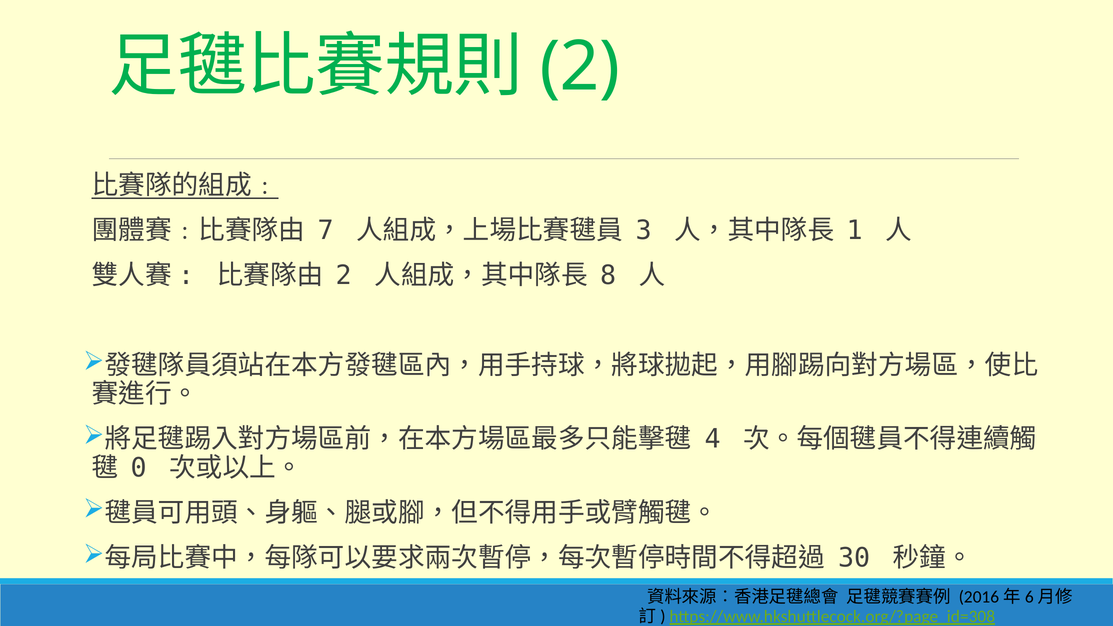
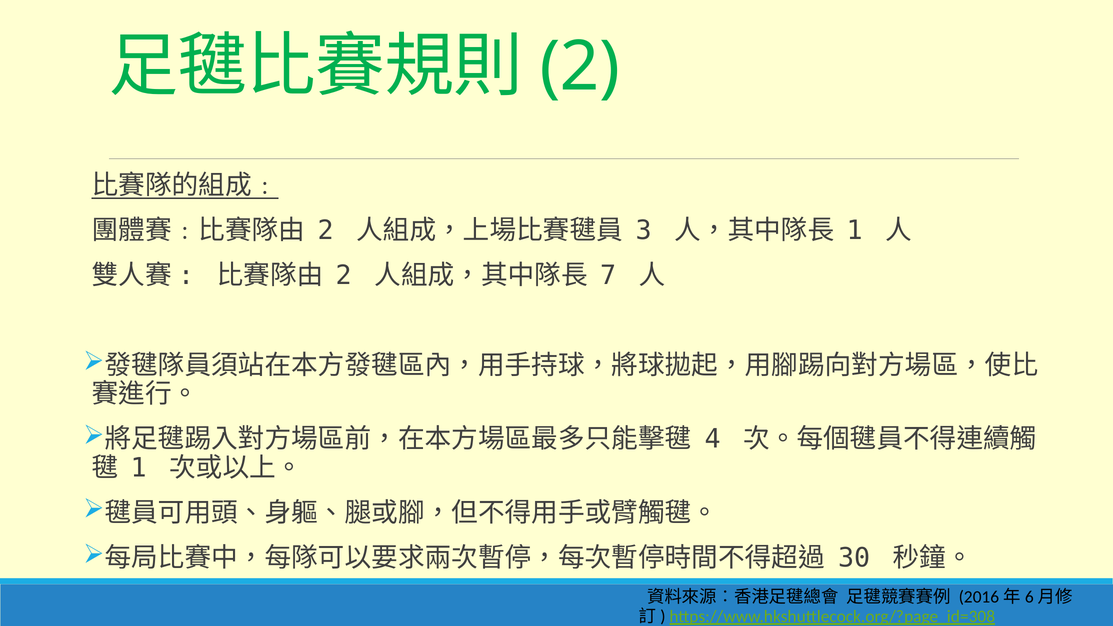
7 at (326, 230): 7 -> 2
8: 8 -> 7
0 at (139, 468): 0 -> 1
